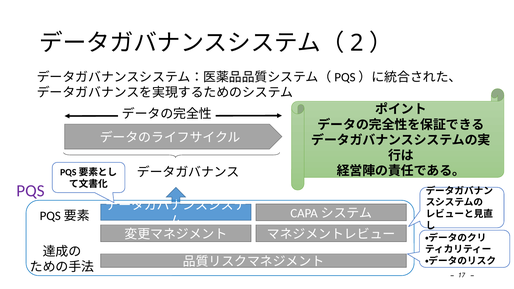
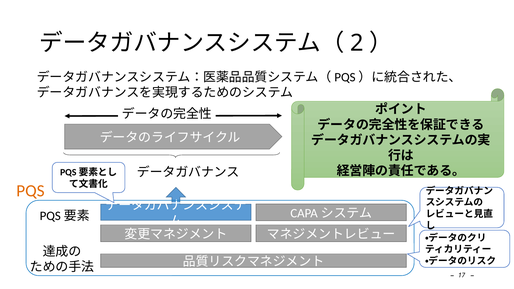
PQS colour: purple -> orange
